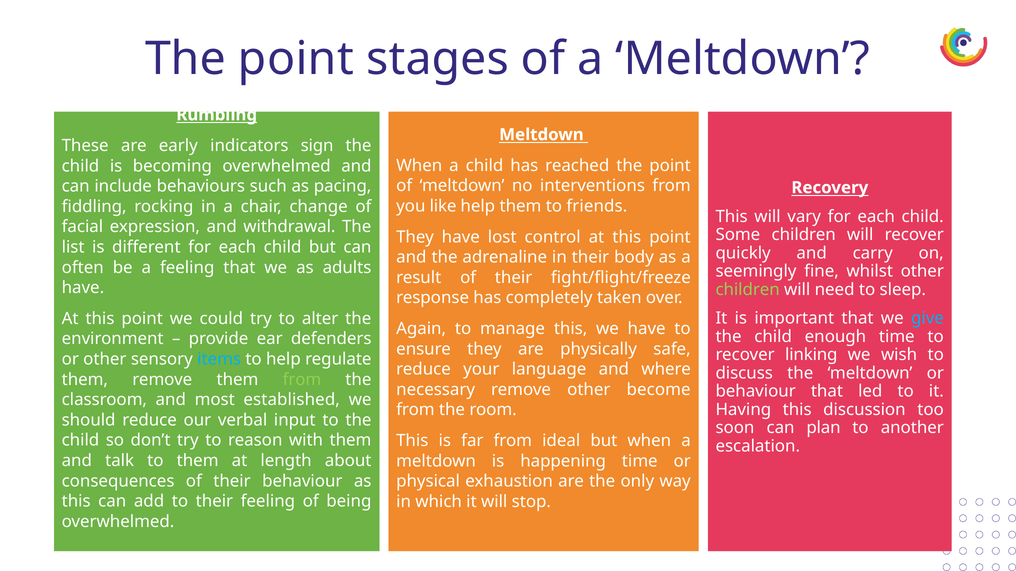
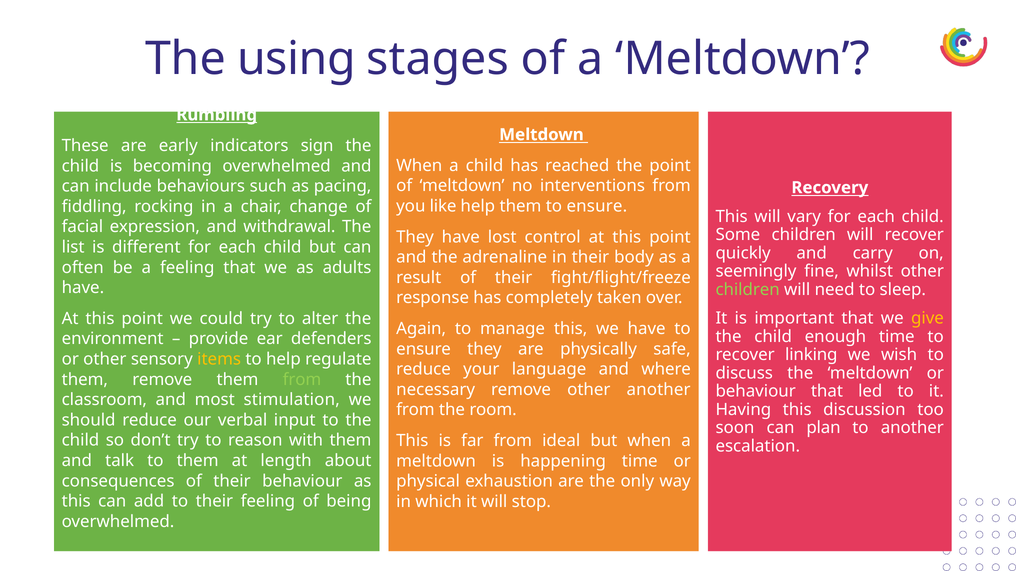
point at (296, 59): point -> using
them to friends: friends -> ensure
give colour: light blue -> yellow
items colour: light blue -> yellow
other become: become -> another
established: established -> stimulation
